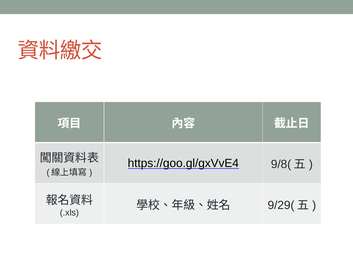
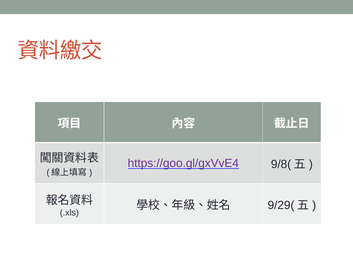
https://goo.gl/gxVvE4 colour: black -> purple
